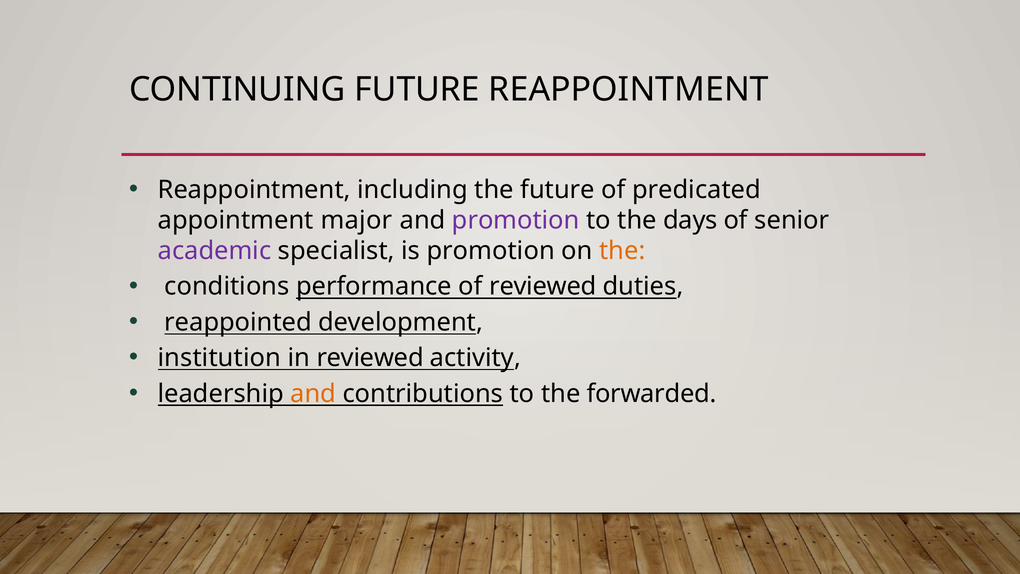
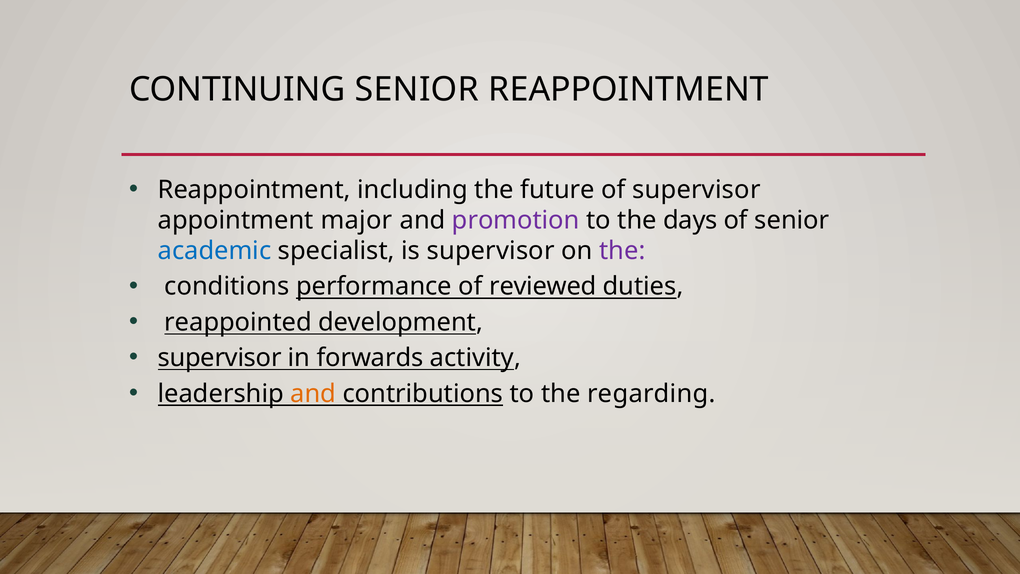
CONTINUING FUTURE: FUTURE -> SENIOR
of predicated: predicated -> supervisor
academic colour: purple -> blue
is promotion: promotion -> supervisor
the at (622, 251) colour: orange -> purple
institution at (219, 358): institution -> supervisor
in reviewed: reviewed -> forwards
forwarded: forwarded -> regarding
